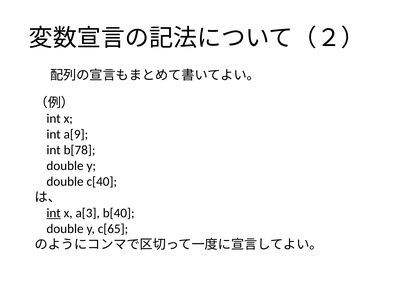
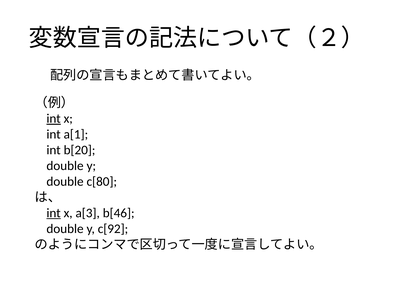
int at (54, 119) underline: none -> present
a[9: a[9 -> a[1
b[78: b[78 -> b[20
c[40: c[40 -> c[80
b[40: b[40 -> b[46
c[65: c[65 -> c[92
